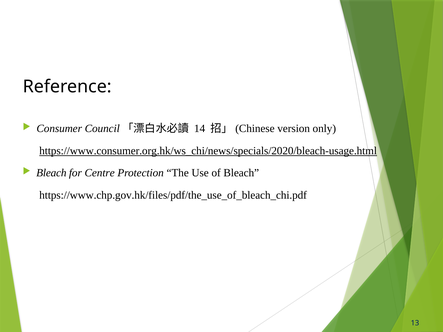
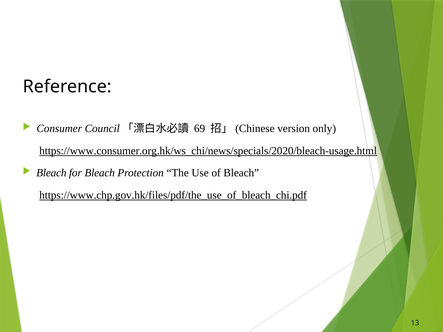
14: 14 -> 69
for Centre: Centre -> Bleach
https://www.chp.gov.hk/files/pdf/the_use_of_bleach_chi.pdf underline: none -> present
